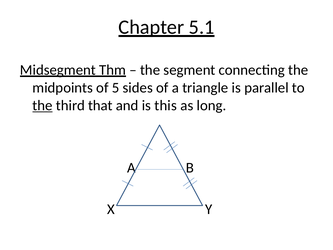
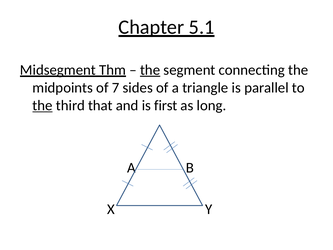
the at (150, 70) underline: none -> present
5: 5 -> 7
this: this -> first
